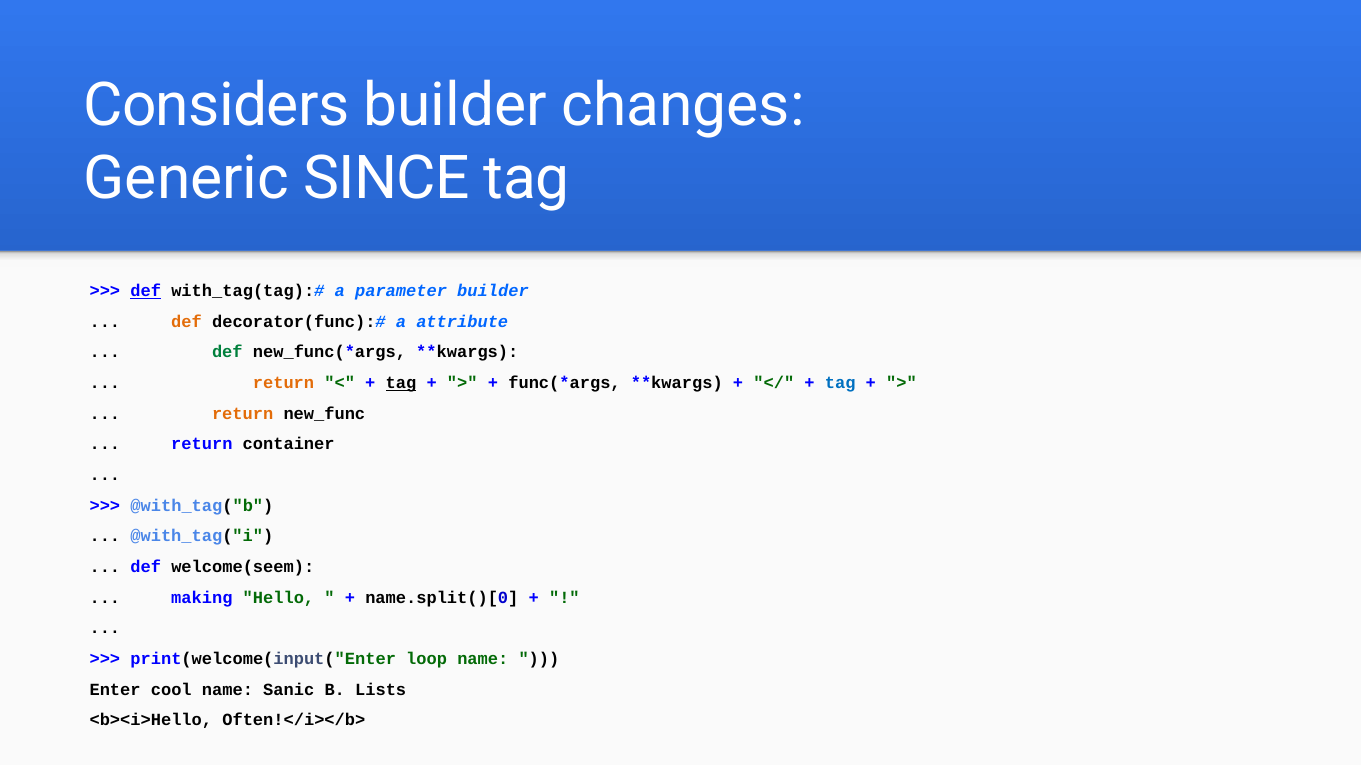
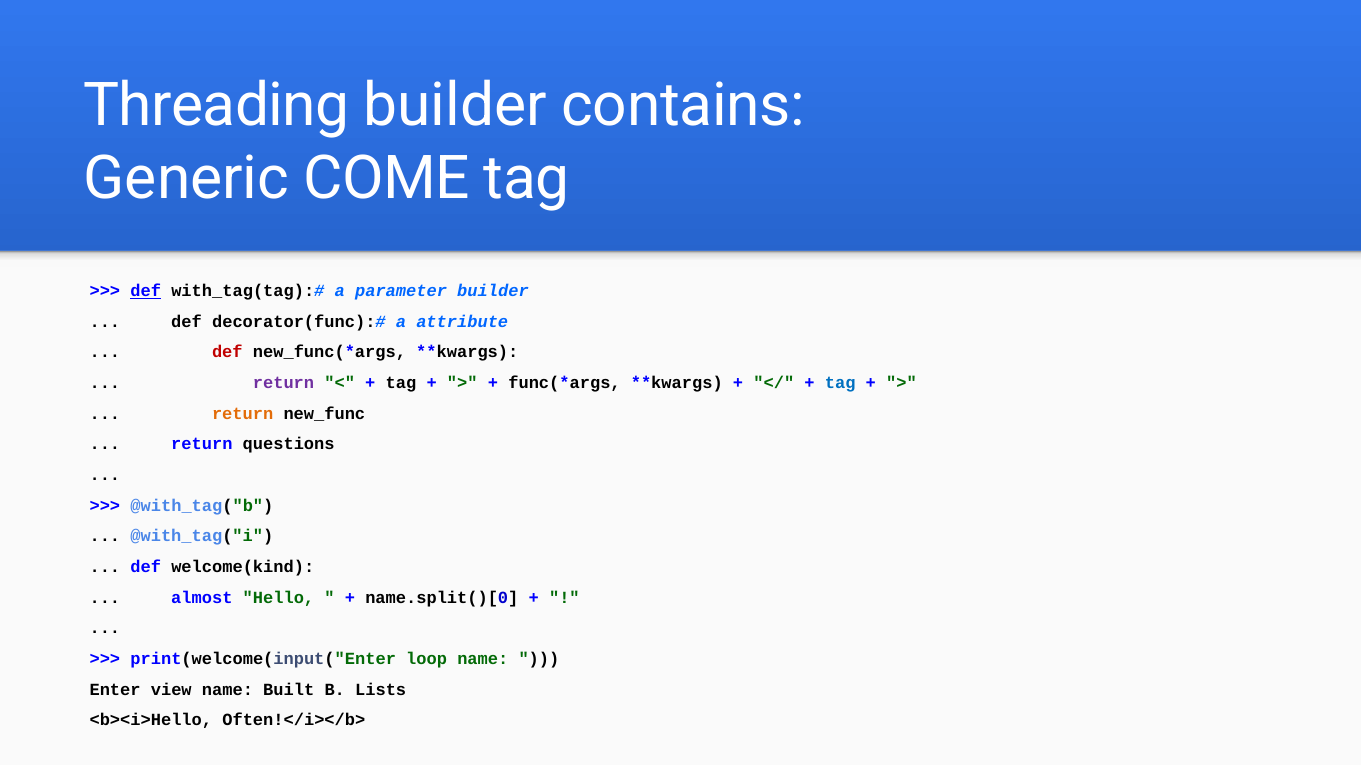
Considers: Considers -> Threading
changes: changes -> contains
SINCE: SINCE -> COME
def at (187, 322) colour: orange -> black
def at (227, 352) colour: green -> red
return at (284, 383) colour: orange -> purple
tag at (401, 383) underline: present -> none
container: container -> questions
welcome(seem: welcome(seem -> welcome(kind
making: making -> almost
cool: cool -> view
Sanic: Sanic -> Built
